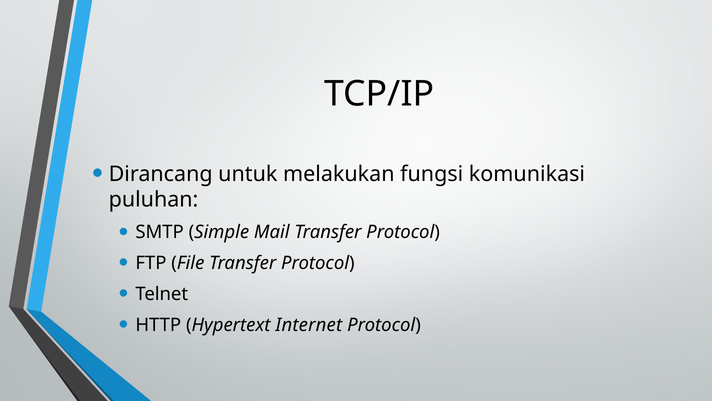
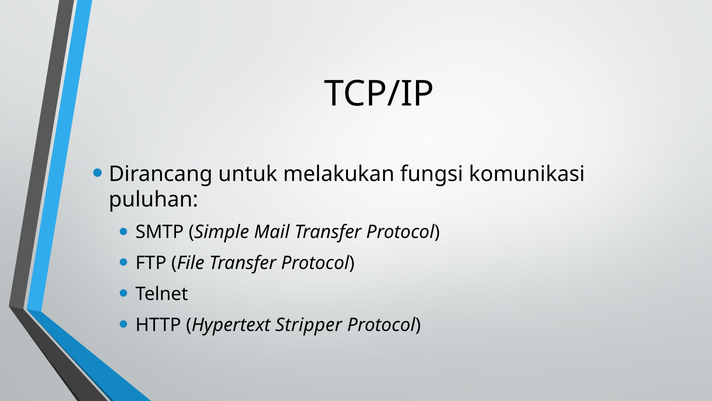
Internet: Internet -> Stripper
